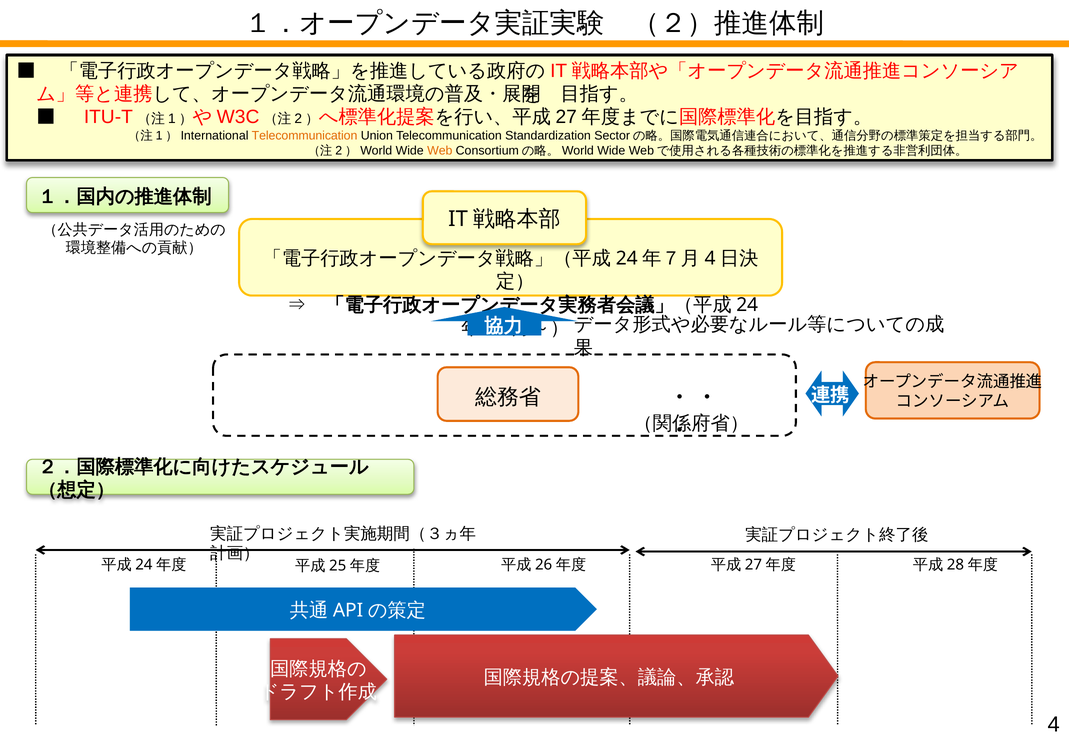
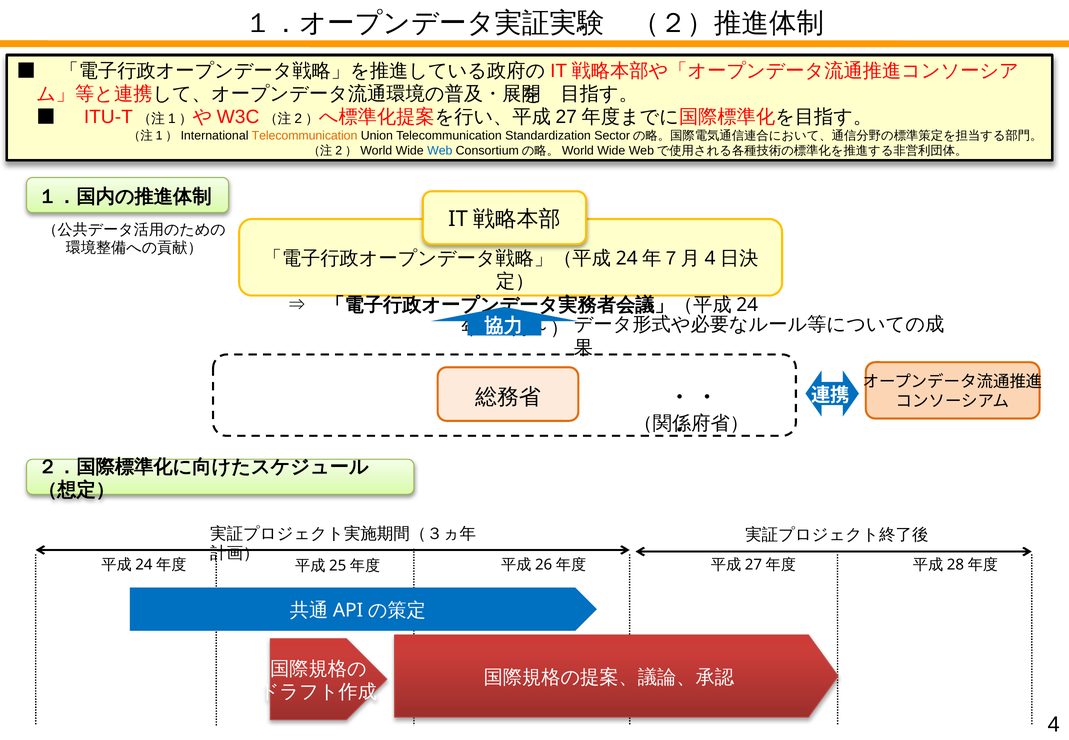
Web colour: orange -> blue
